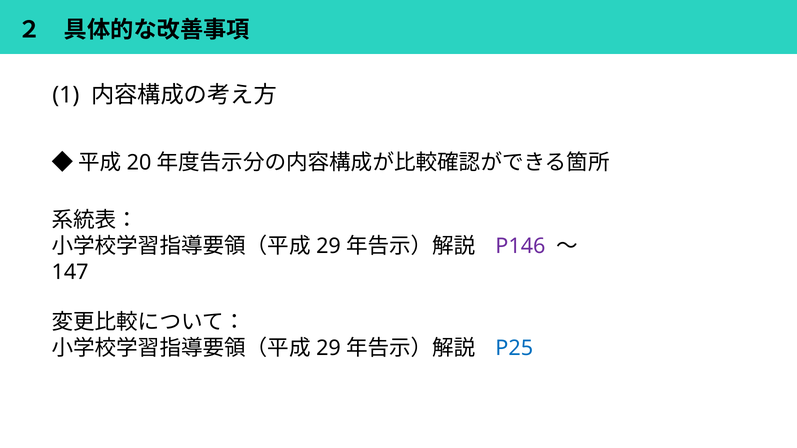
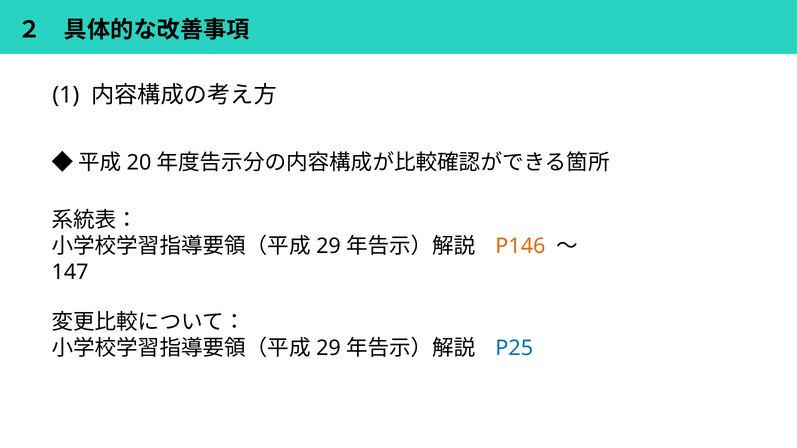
P146 colour: purple -> orange
